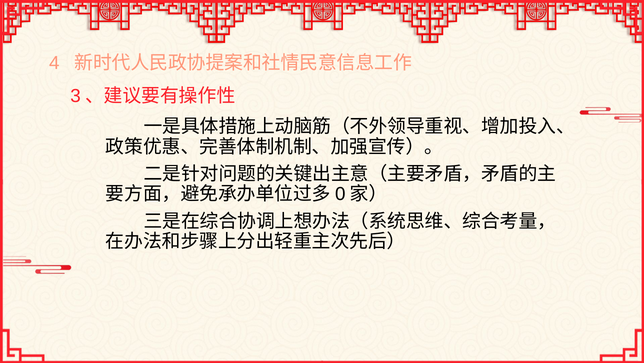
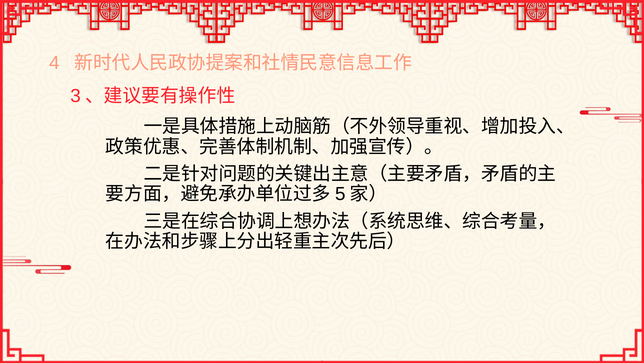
0: 0 -> 5
